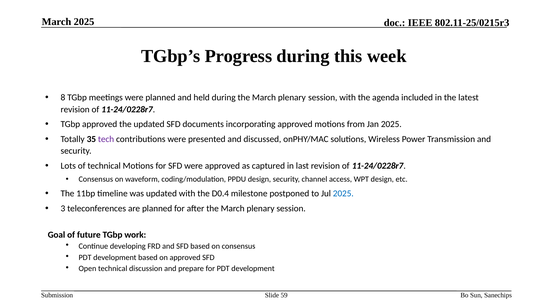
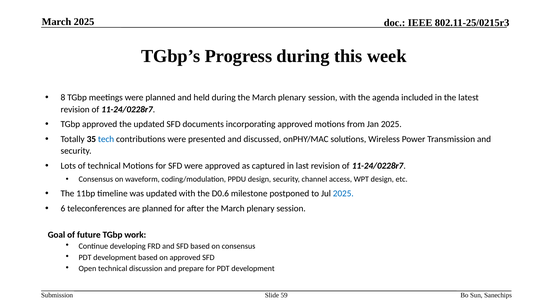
tech colour: purple -> blue
D0.4: D0.4 -> D0.6
3: 3 -> 6
